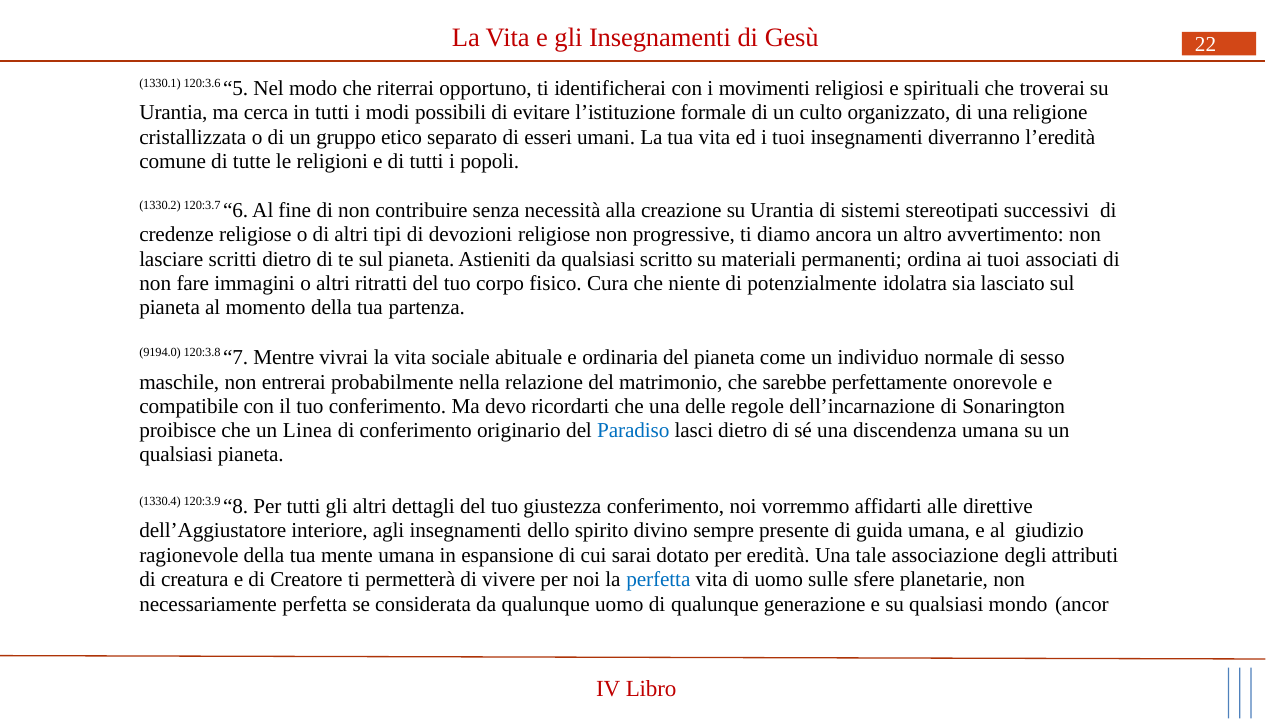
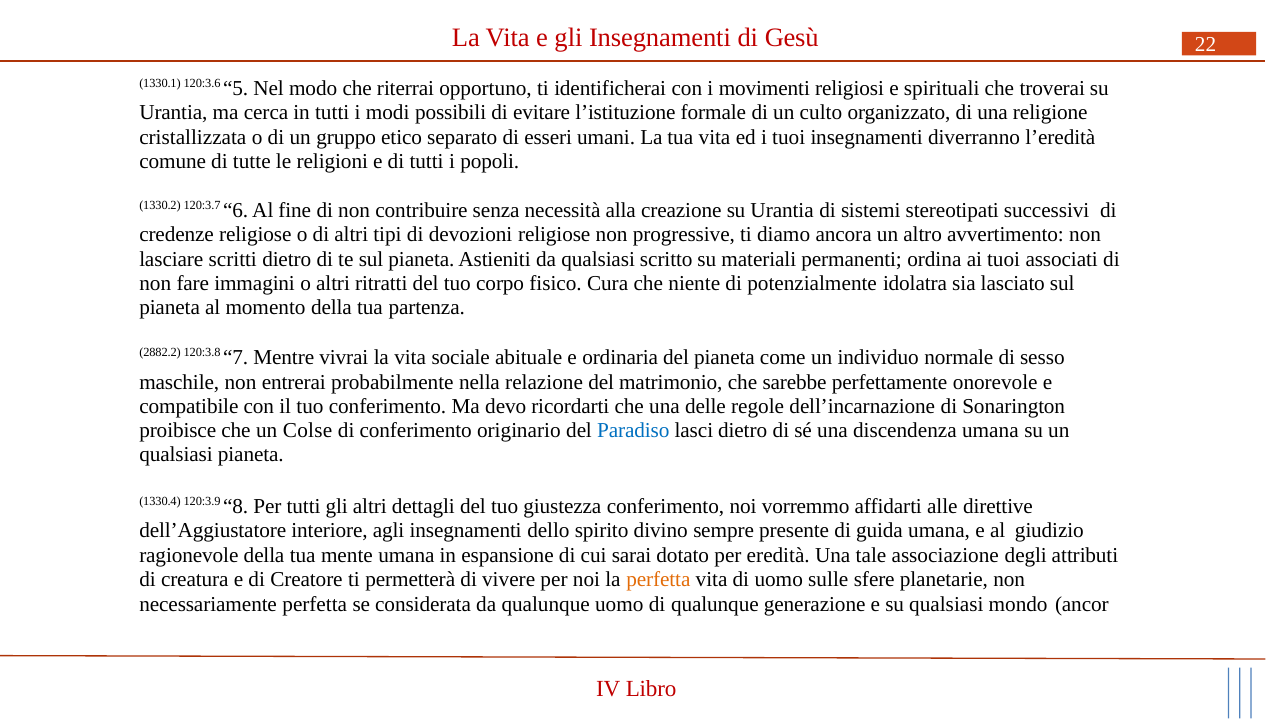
9194.0: 9194.0 -> 2882.2
Linea: Linea -> Colse
perfetta at (658, 580) colour: blue -> orange
